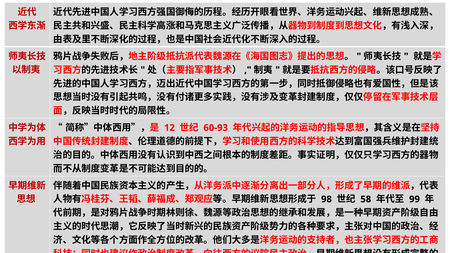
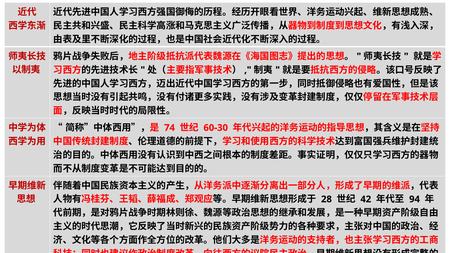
12: 12 -> 74
60-93: 60-93 -> 60-30
98: 98 -> 28
58: 58 -> 42
99: 99 -> 94
